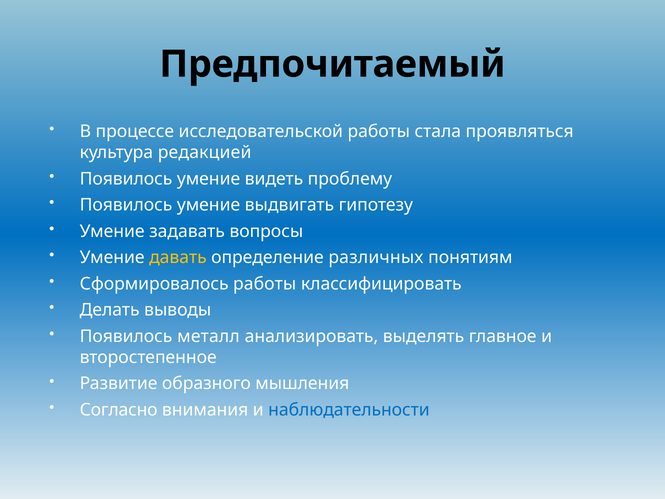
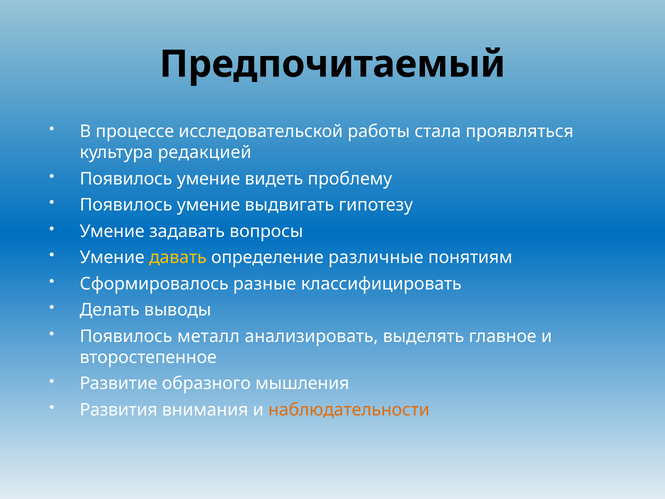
различных: различных -> различные
Сформировалось работы: работы -> разные
Согласно: Согласно -> Развития
наблюдательности colour: blue -> orange
